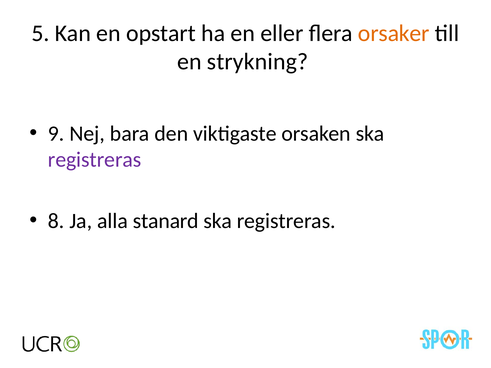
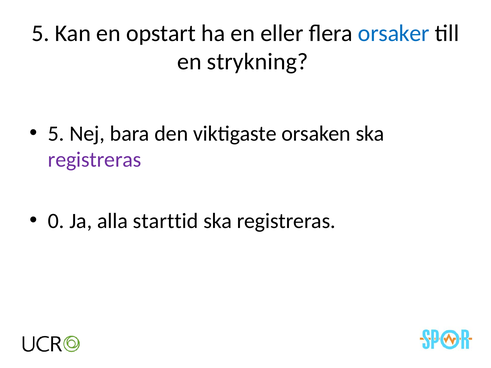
orsaker colour: orange -> blue
9 at (56, 134): 9 -> 5
8: 8 -> 0
stanard: stanard -> starttid
